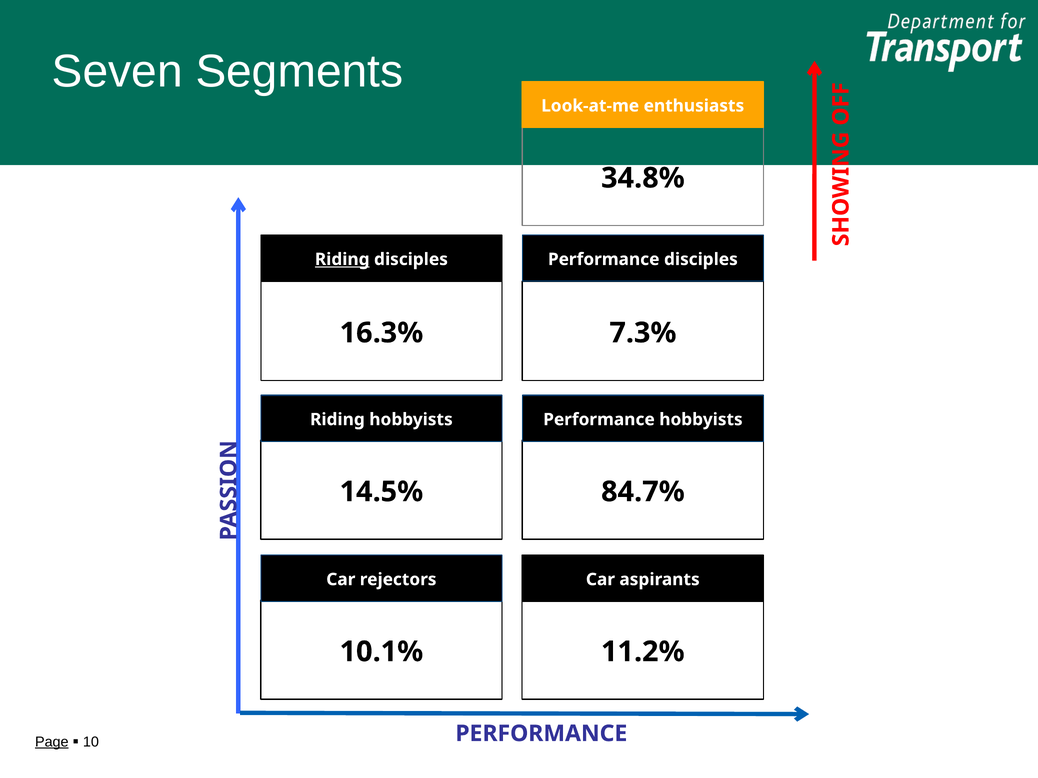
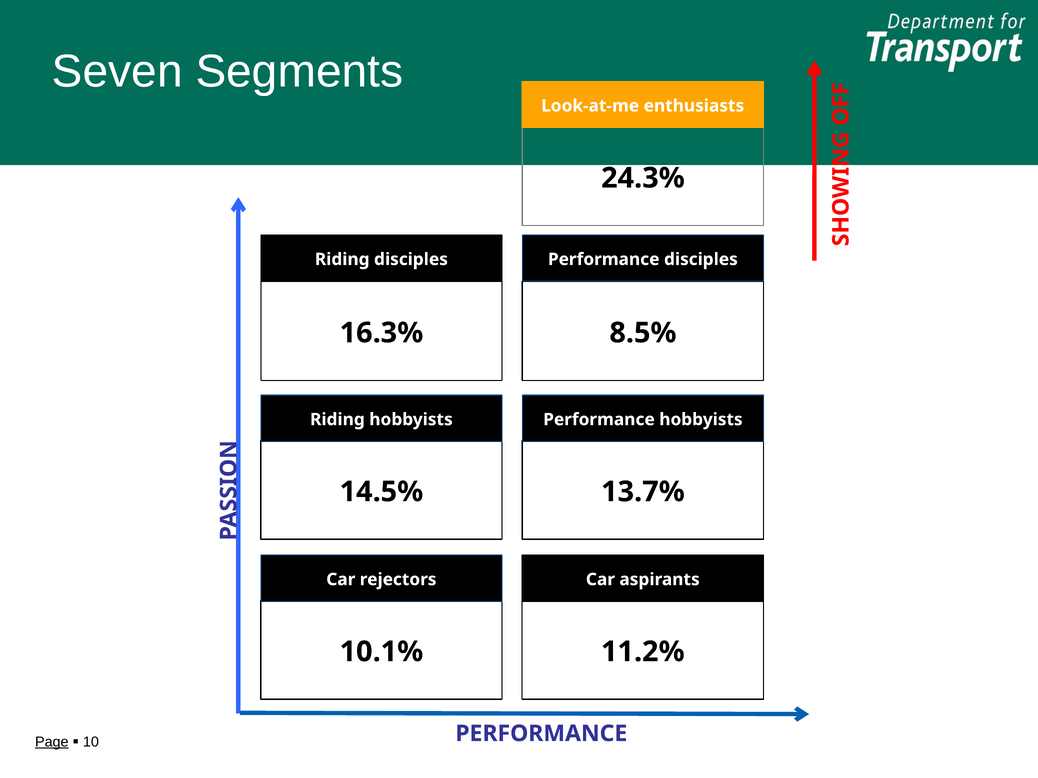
34.8%: 34.8% -> 24.3%
Riding at (342, 260) underline: present -> none
7.3%: 7.3% -> 8.5%
84.7%: 84.7% -> 13.7%
